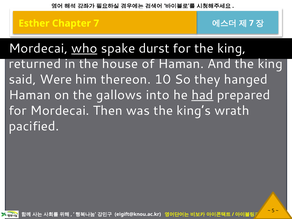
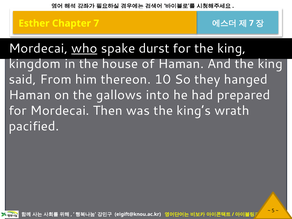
returned: returned -> kingdom
Were: Were -> From
had underline: present -> none
